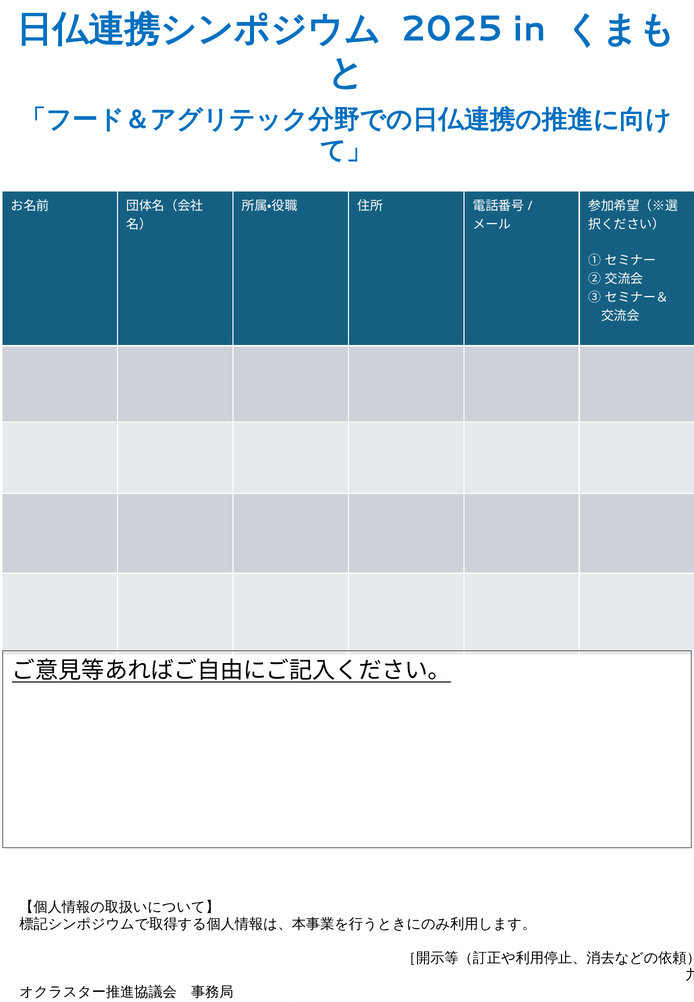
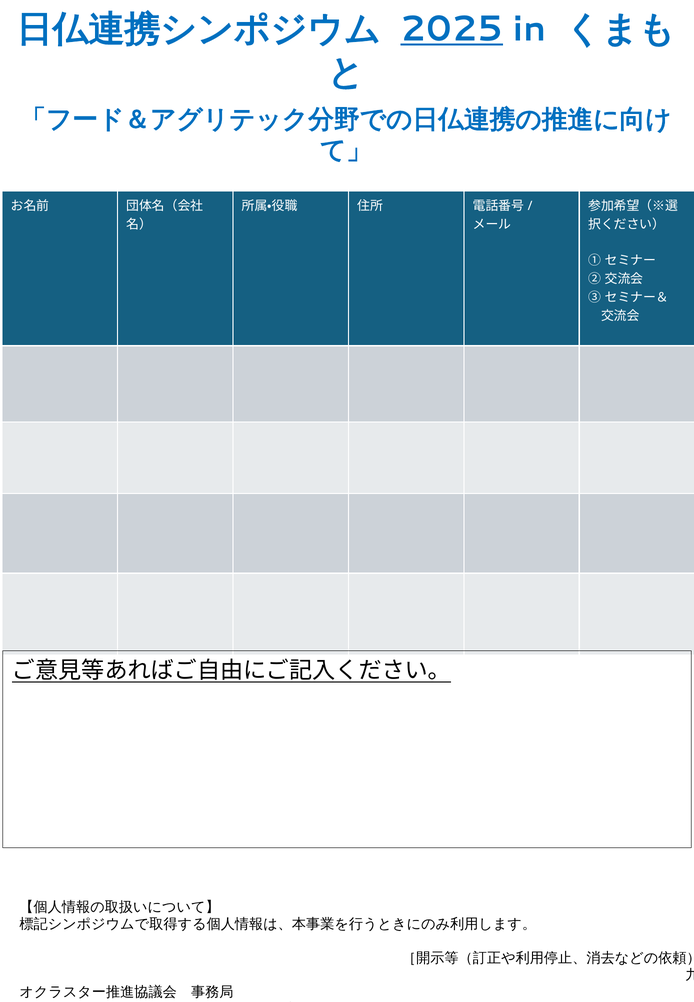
2025 underline: none -> present
